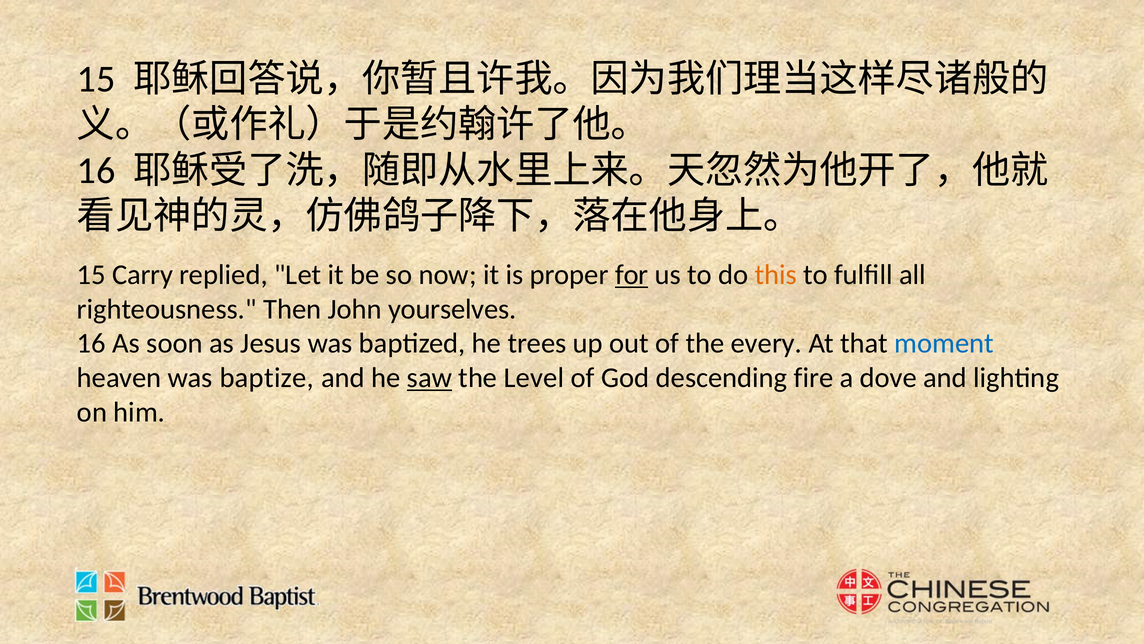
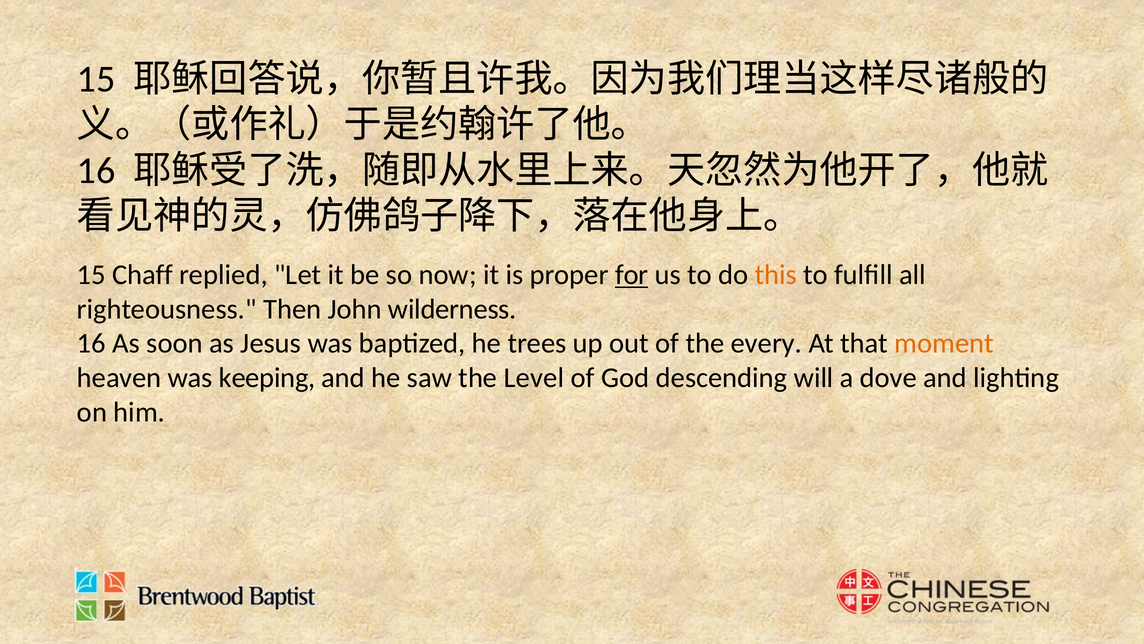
Carry: Carry -> Chaff
yourselves: yourselves -> wilderness
moment colour: blue -> orange
baptize: baptize -> keeping
saw underline: present -> none
fire: fire -> will
